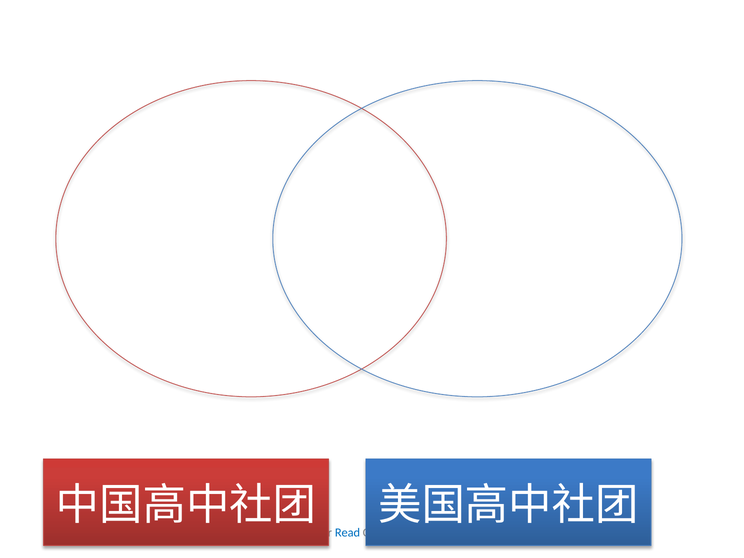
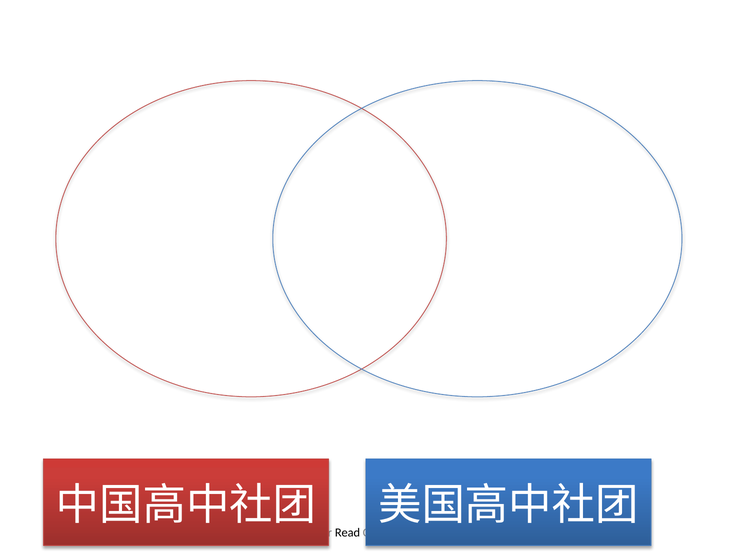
Read colour: blue -> black
